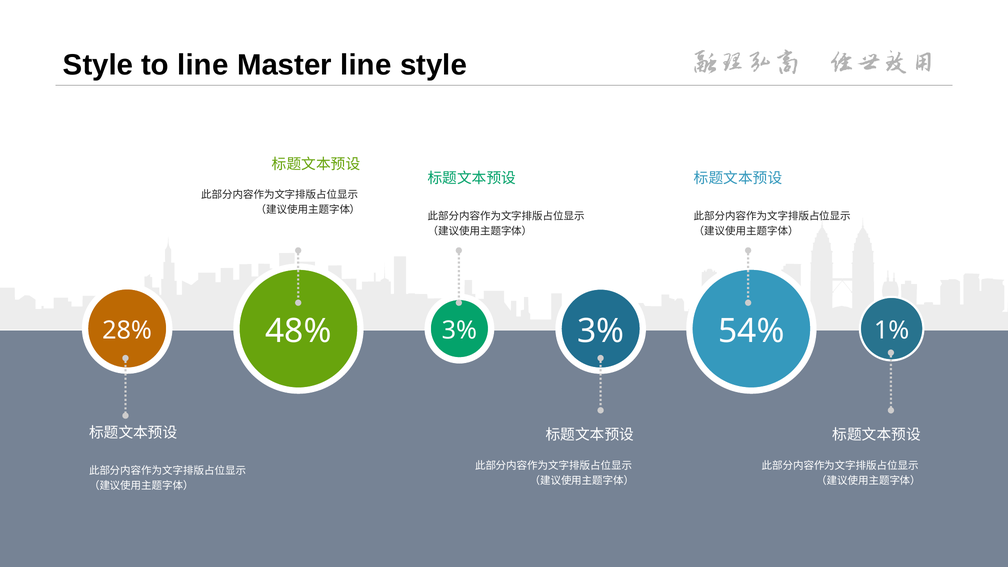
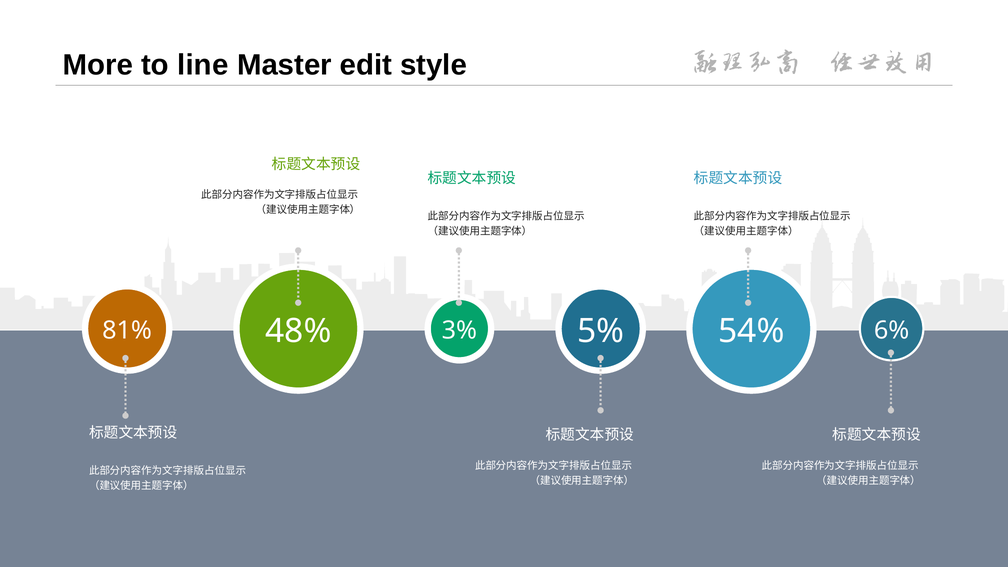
Style at (98, 65): Style -> More
Master line: line -> edit
28%: 28% -> 81%
3% 3%: 3% -> 5%
1%: 1% -> 6%
